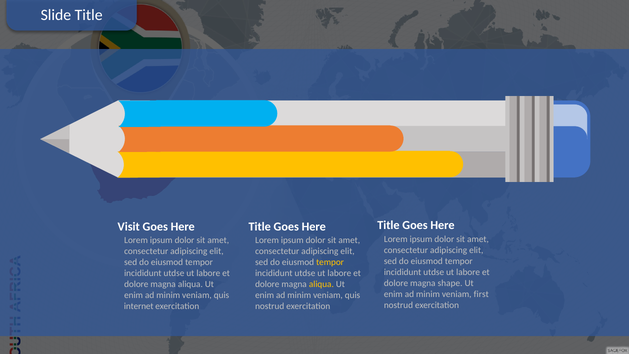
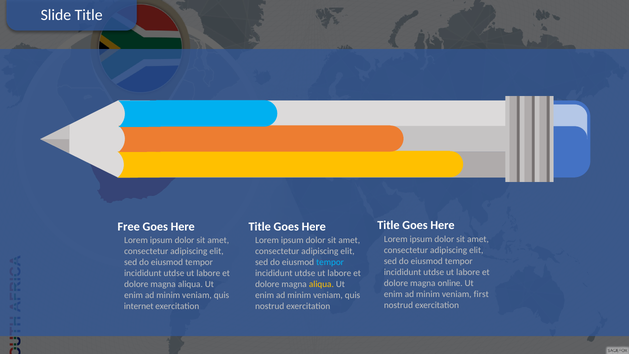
Visit: Visit -> Free
tempor at (330, 262) colour: yellow -> light blue
shape: shape -> online
